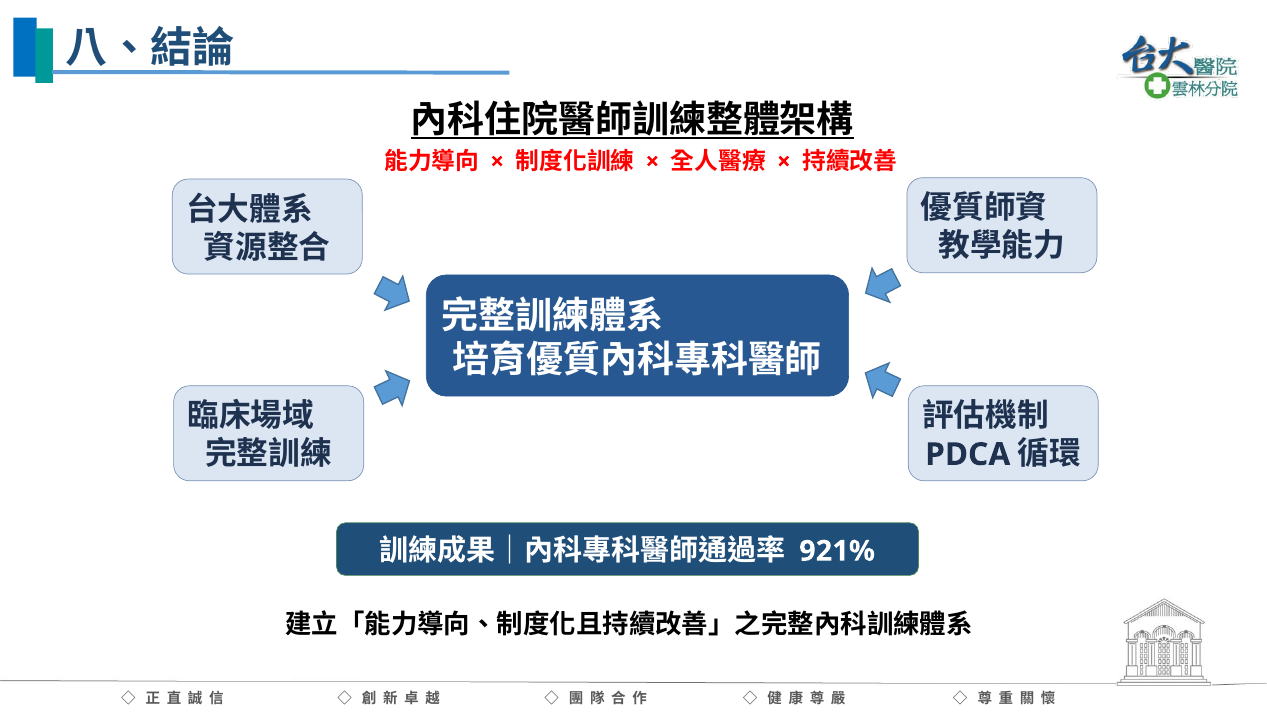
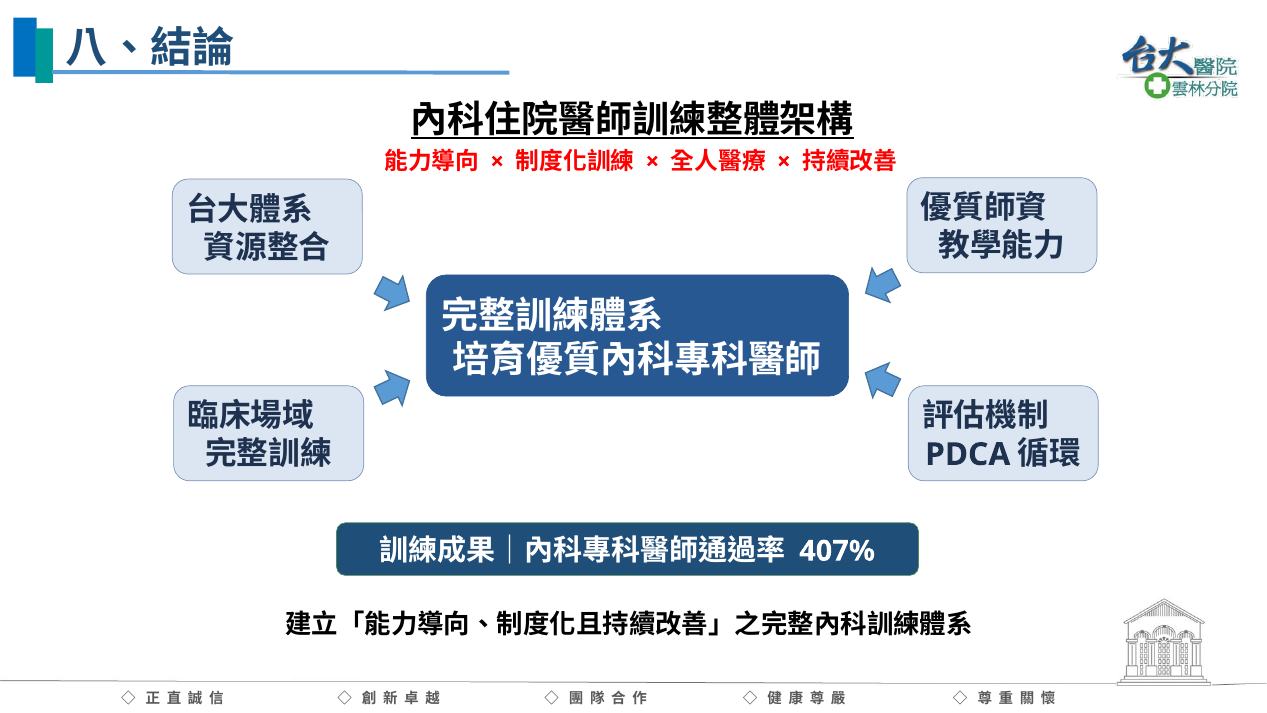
921%: 921% -> 407%
